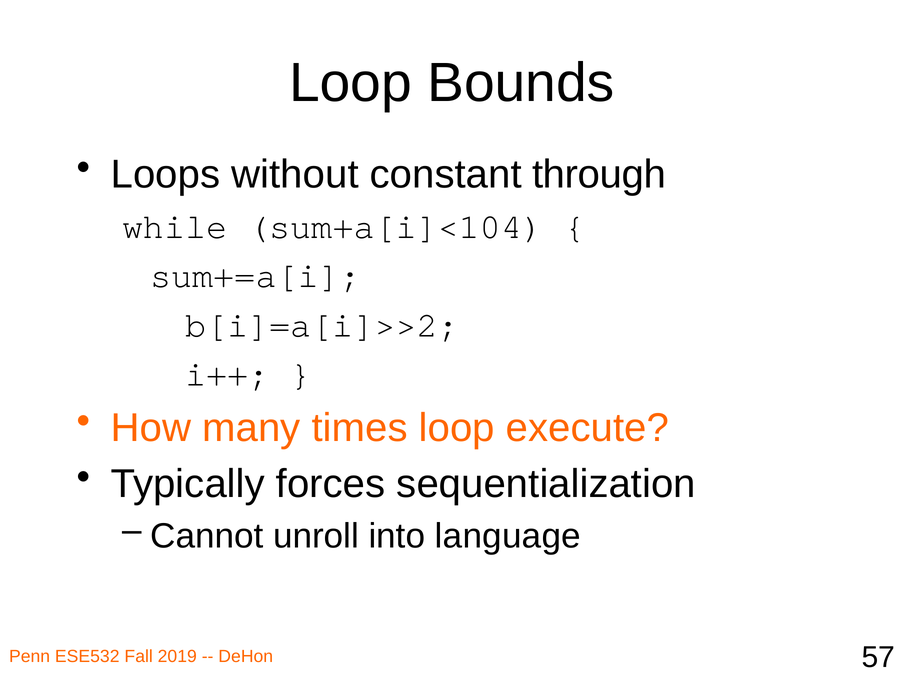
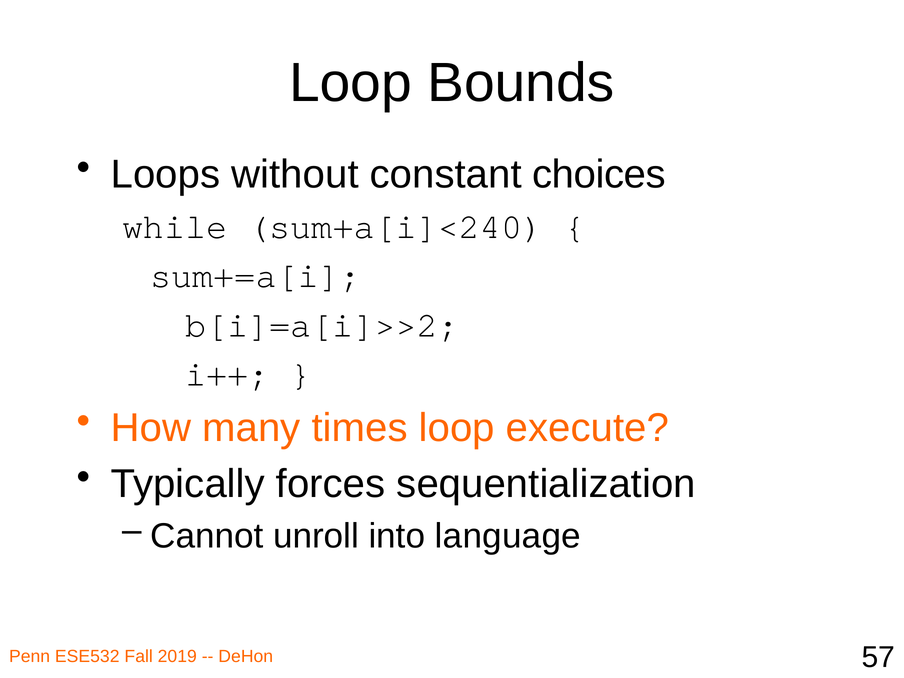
through: through -> choices
sum+a[i]<104: sum+a[i]<104 -> sum+a[i]<240
